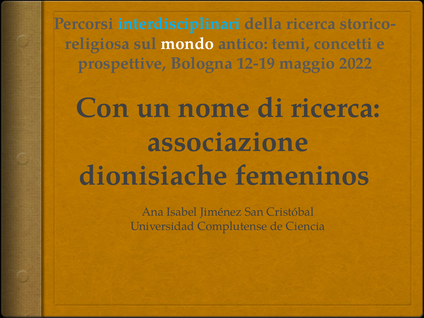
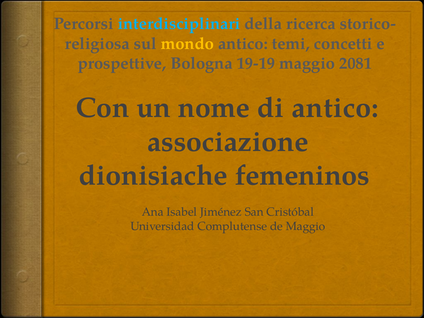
mondo colour: white -> yellow
12-19: 12-19 -> 19-19
2022: 2022 -> 2081
di ricerca: ricerca -> antico
de Ciencia: Ciencia -> Maggio
